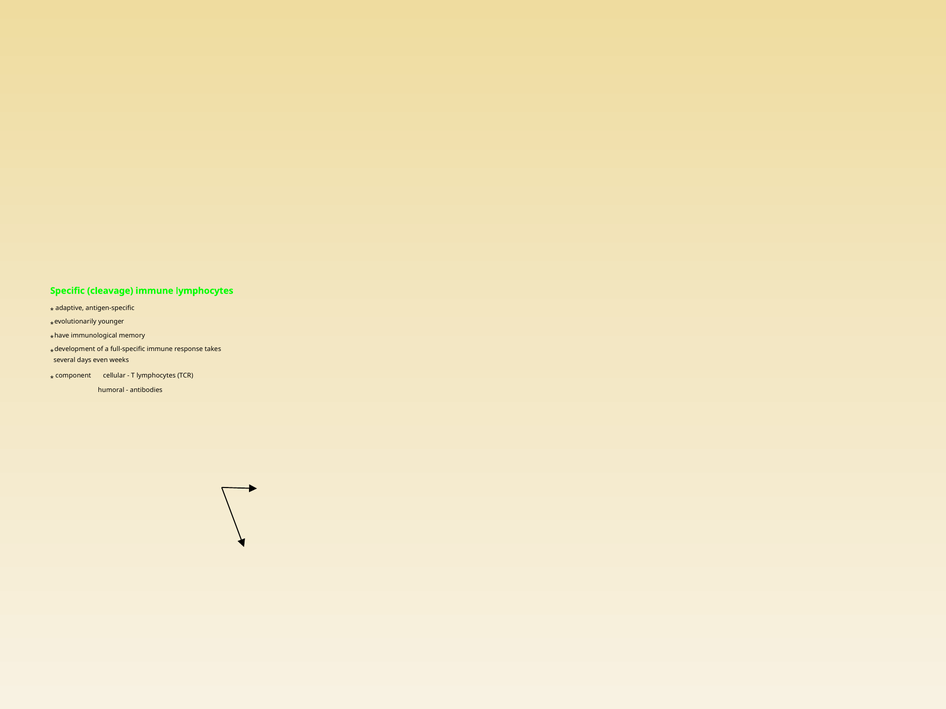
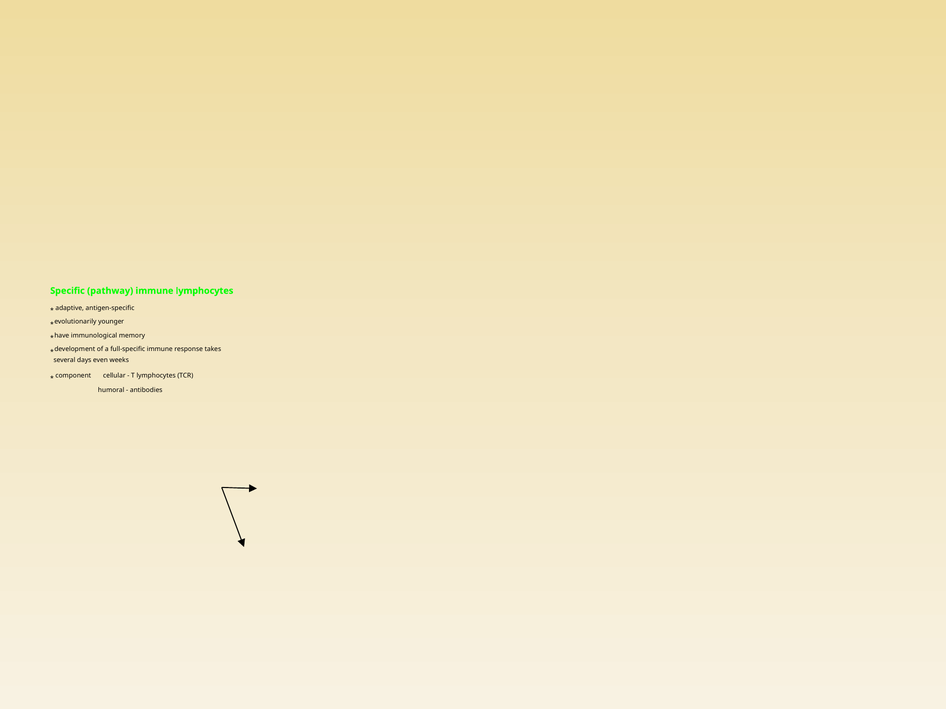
cleavage: cleavage -> pathway
